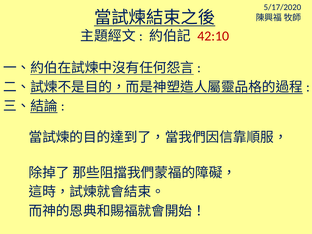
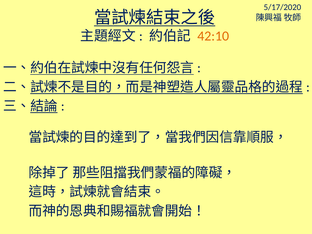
42:10 colour: red -> orange
